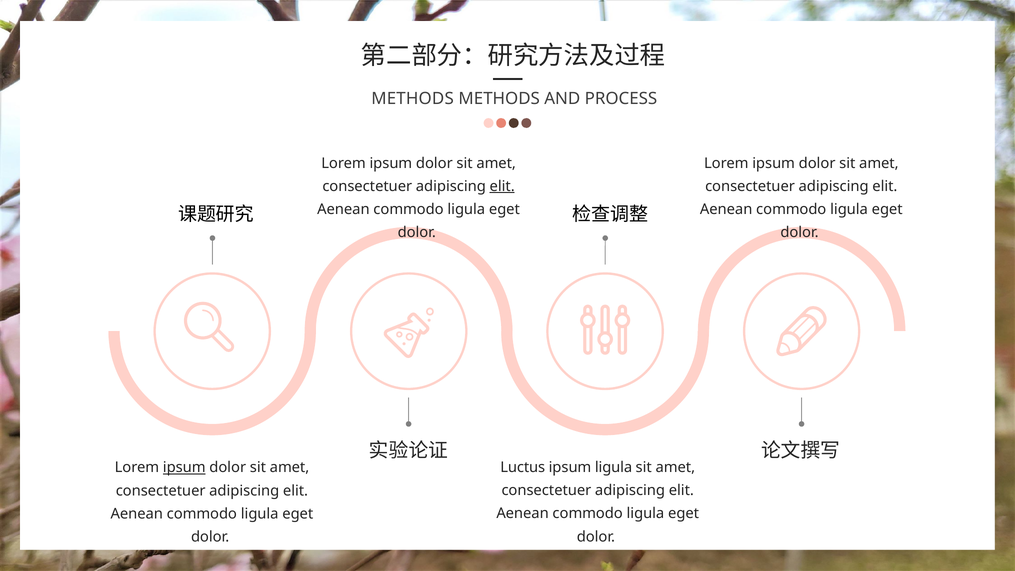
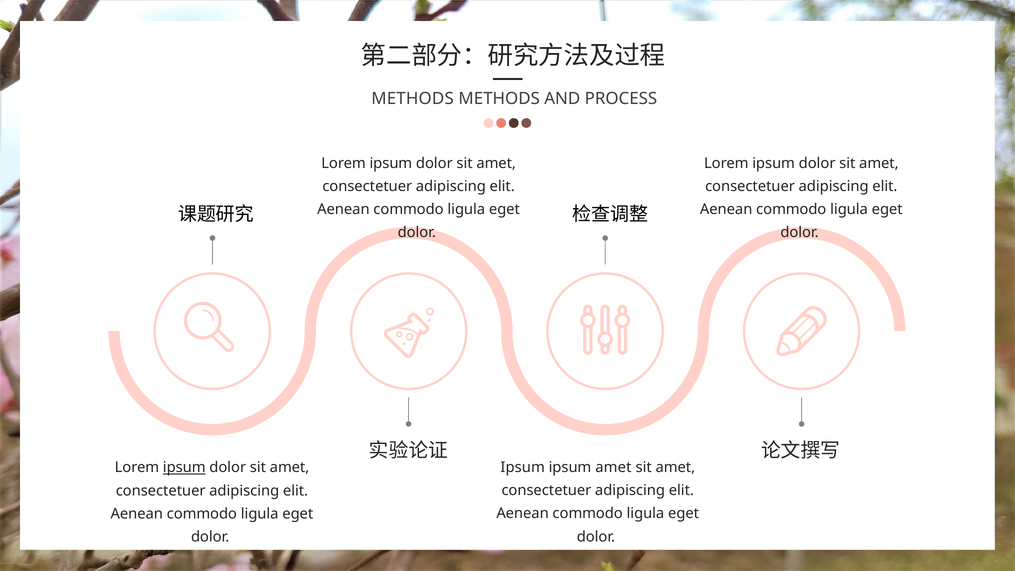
elit at (502, 186) underline: present -> none
Luctus at (523, 467): Luctus -> Ipsum
ipsum ligula: ligula -> amet
